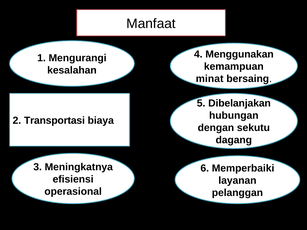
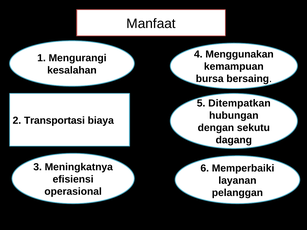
minat: minat -> bursa
Dibelanjakan: Dibelanjakan -> Ditempatkan
